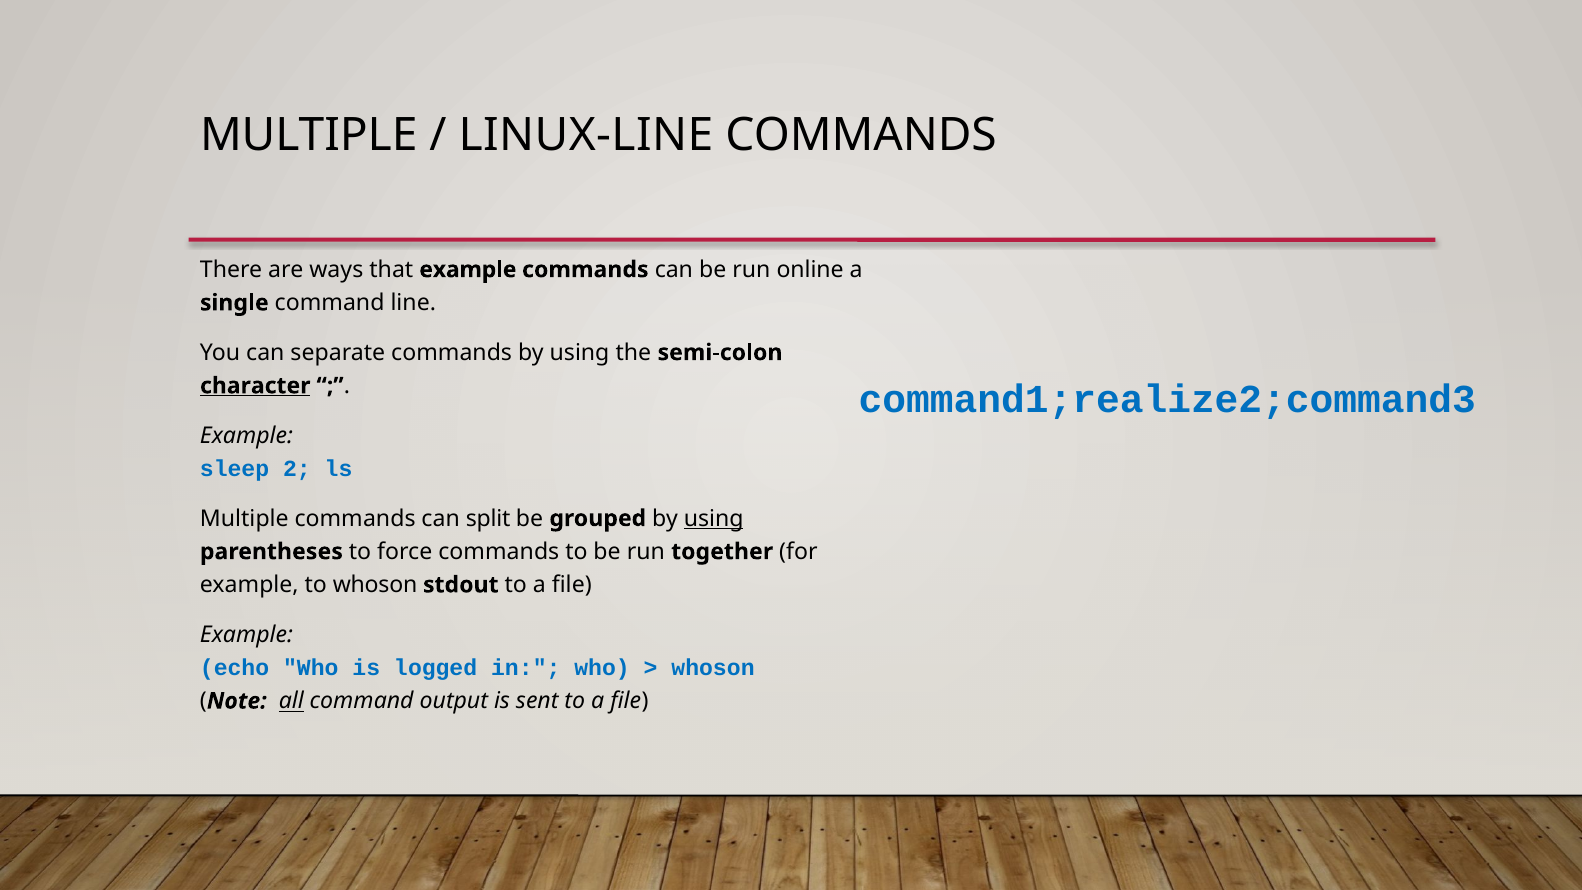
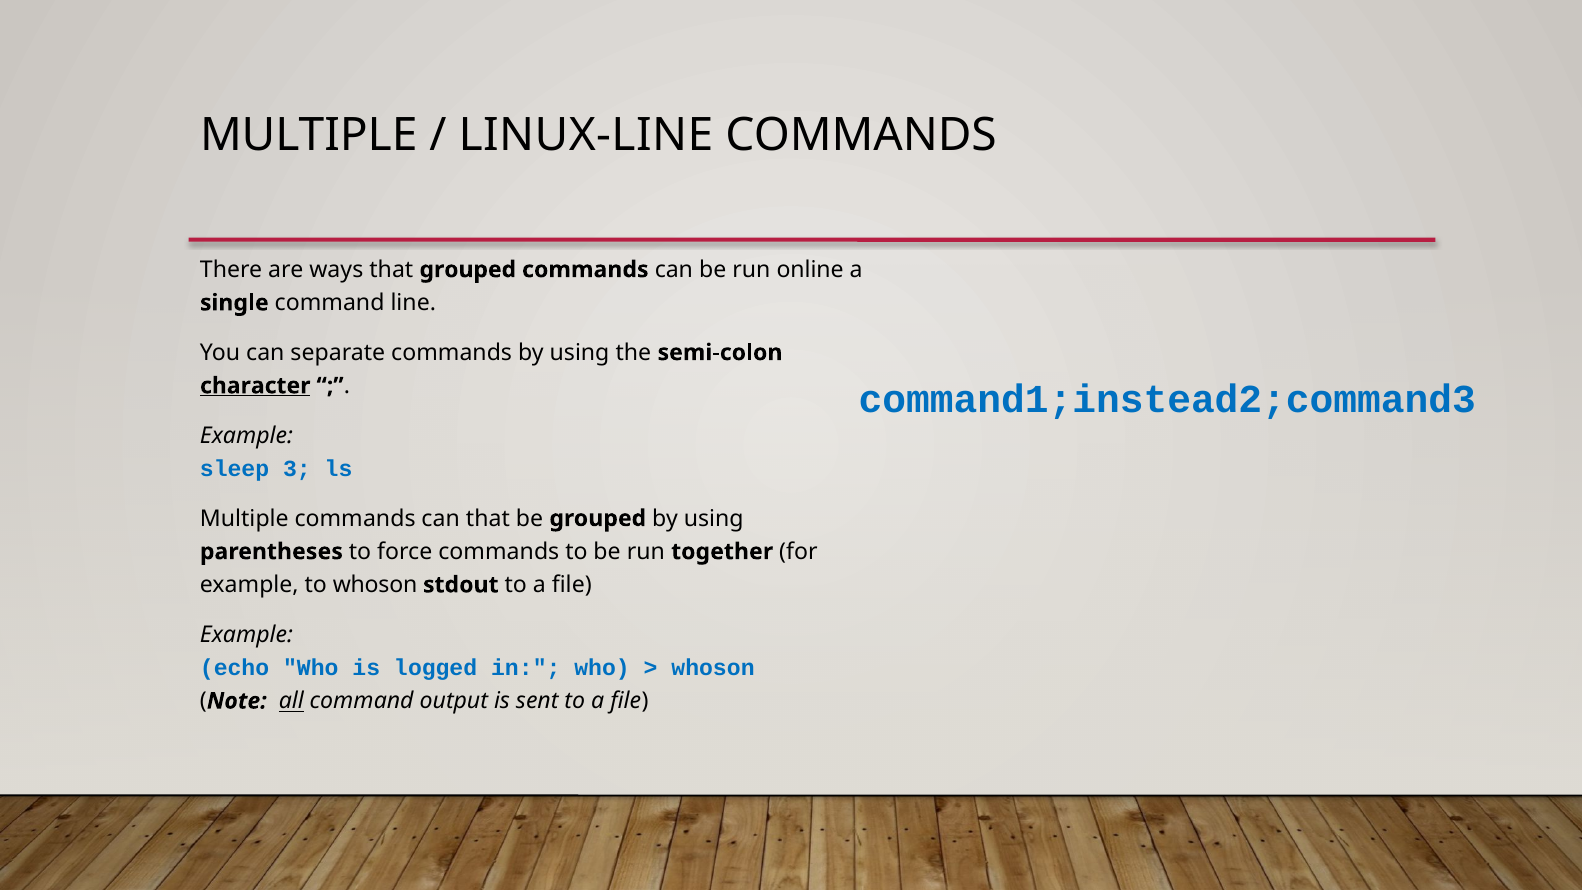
that example: example -> grouped
command1;realize2;command3: command1;realize2;command3 -> command1;instead2;command3
2: 2 -> 3
can split: split -> that
using at (714, 518) underline: present -> none
